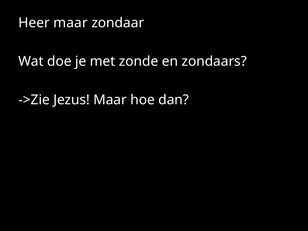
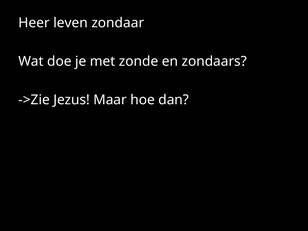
Heer maar: maar -> leven
